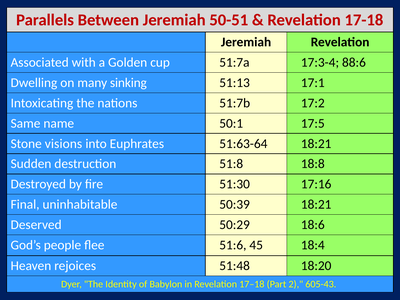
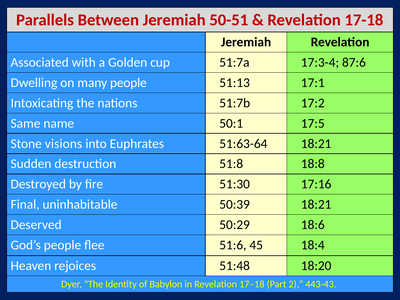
88:6: 88:6 -> 87:6
many sinking: sinking -> people
605-43: 605-43 -> 443-43
